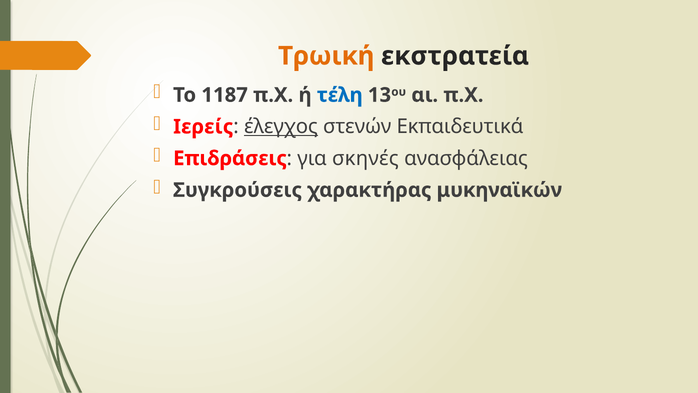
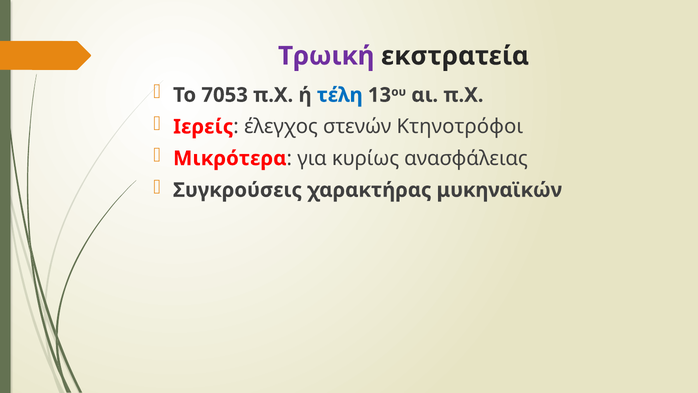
Τρωική colour: orange -> purple
1187: 1187 -> 7053
έλεγχος underline: present -> none
Εκπαιδευτικά: Εκπαιδευτικά -> Κτηνοτρόφοι
Επιδράσεις: Επιδράσεις -> Μικρότερα
σκηνές: σκηνές -> κυρίως
